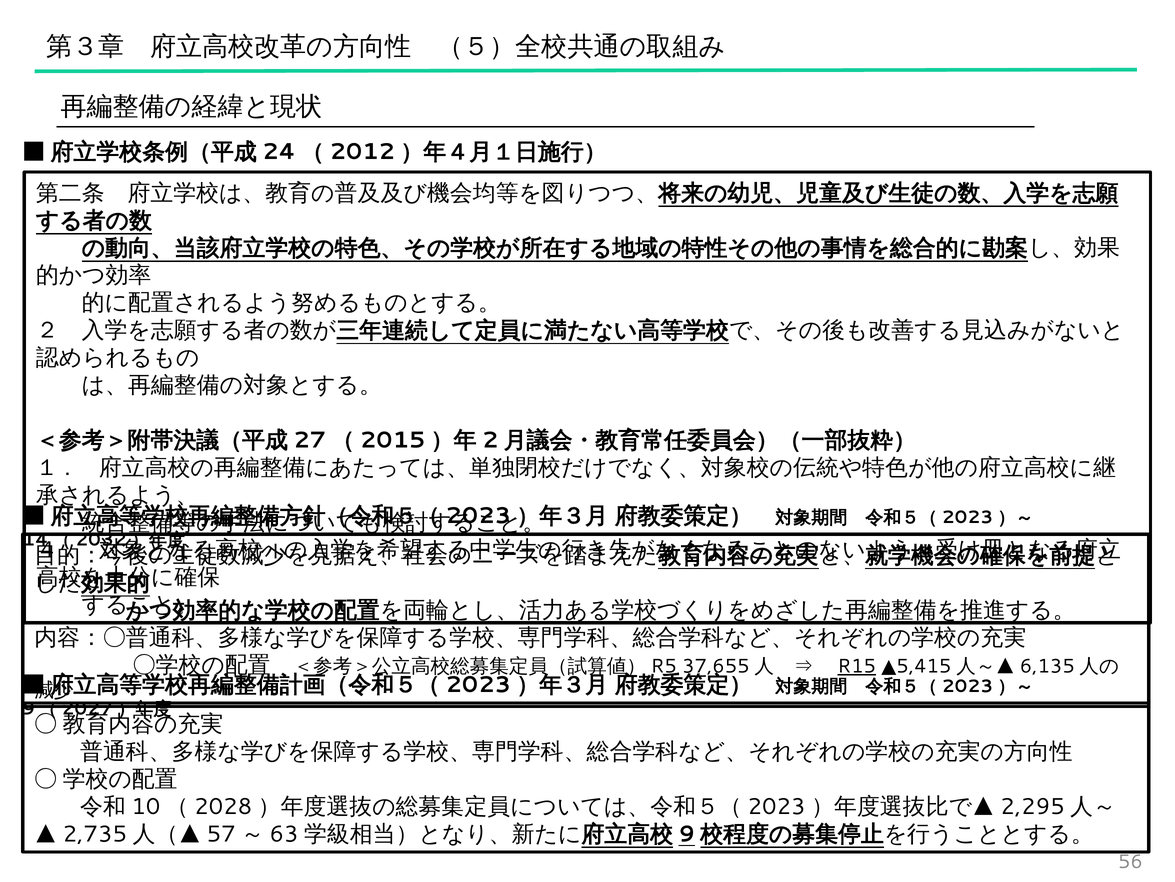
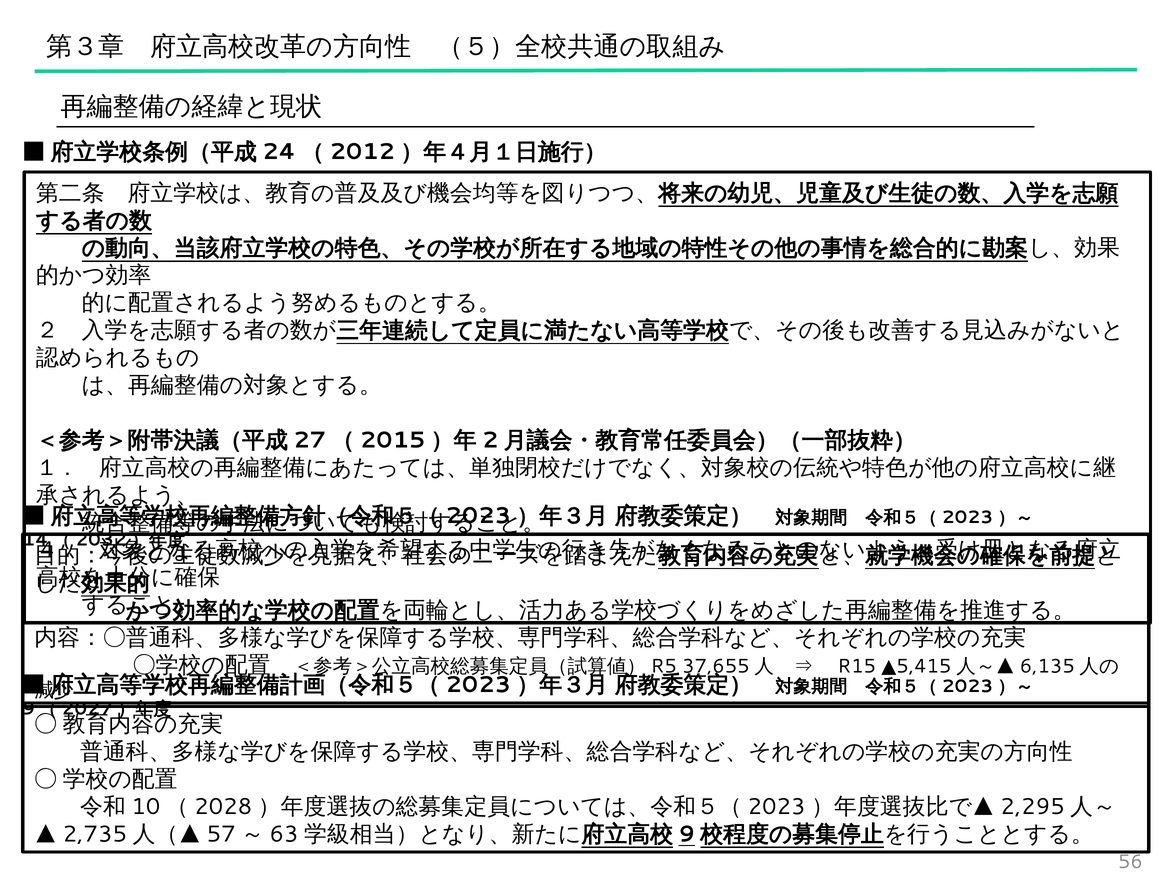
R15 underline: present -> none
